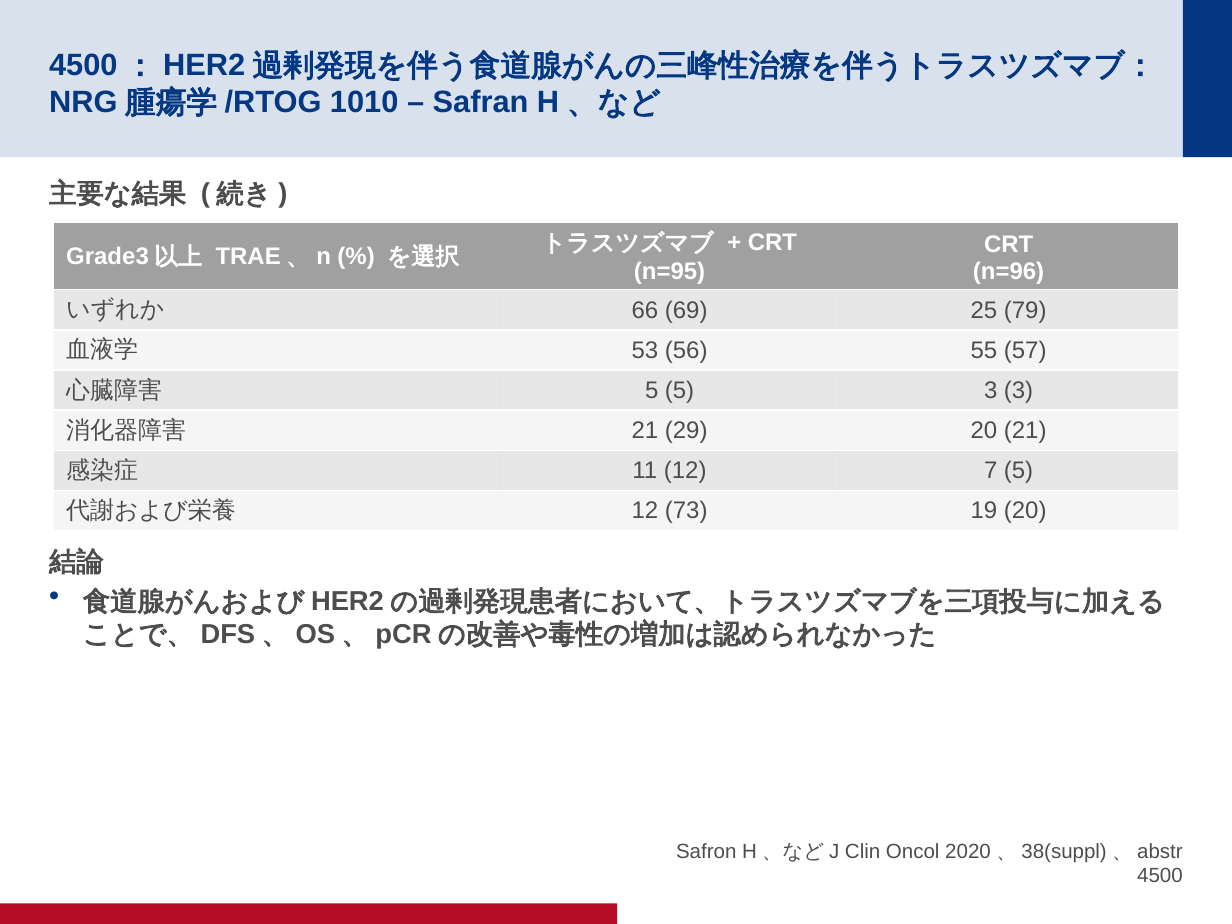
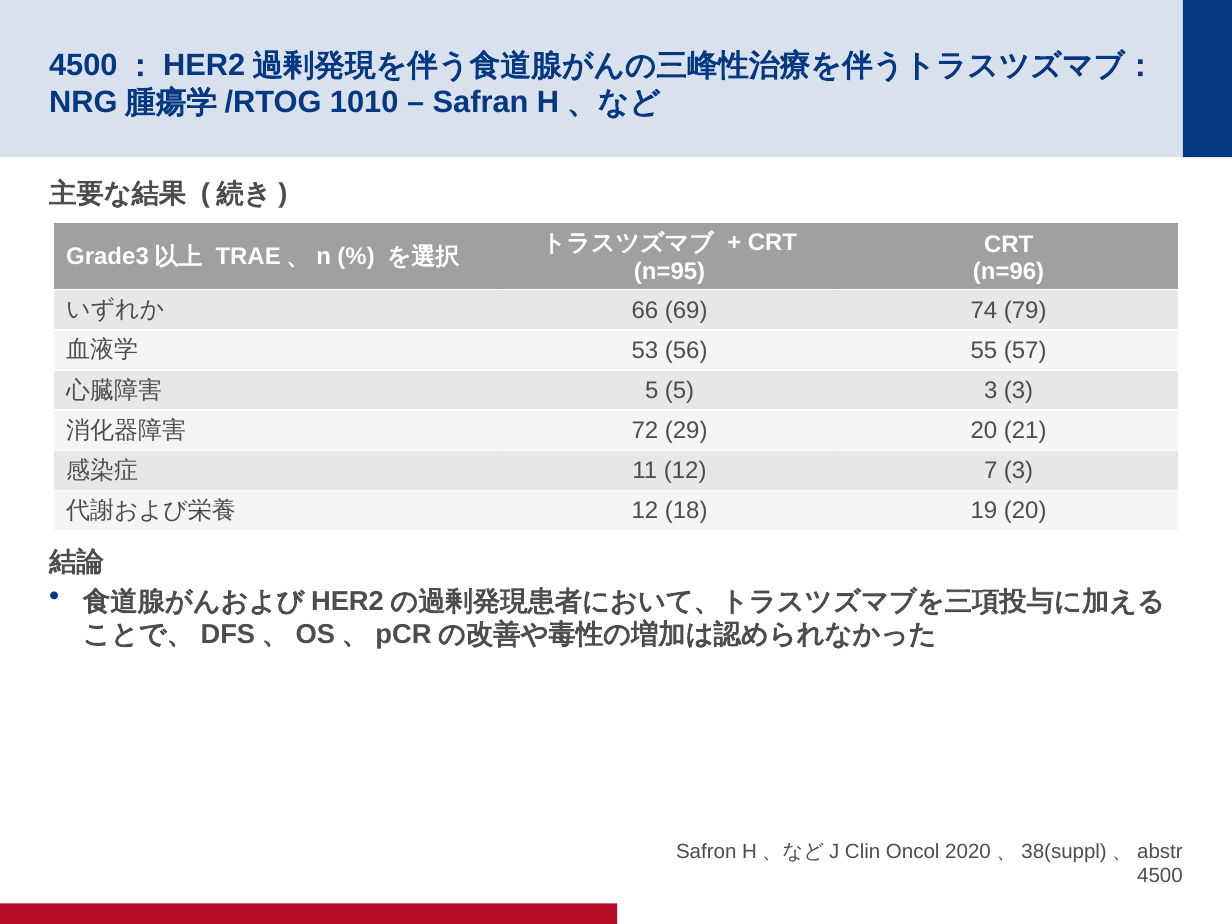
25: 25 -> 74
21 at (645, 431): 21 -> 72
7 5: 5 -> 3
73: 73 -> 18
